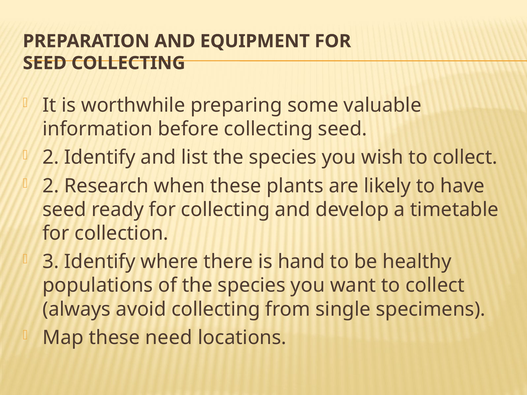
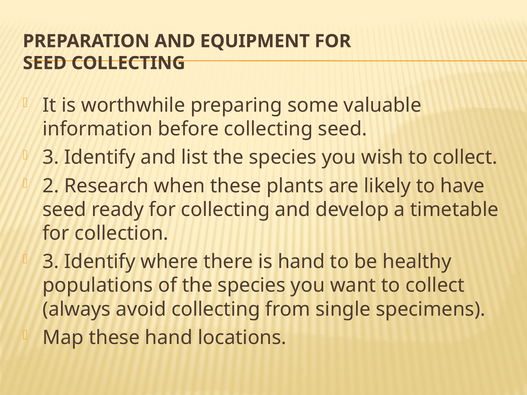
2 at (51, 158): 2 -> 3
these need: need -> hand
